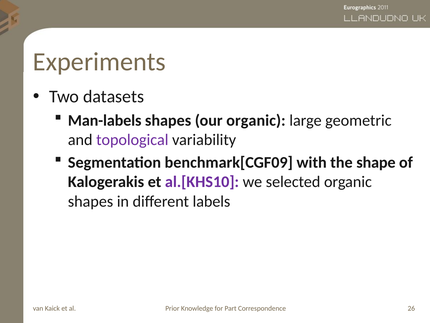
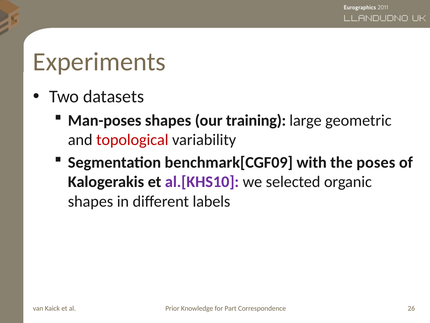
Man-labels: Man-labels -> Man-poses
our organic: organic -> training
topological colour: purple -> red
shape: shape -> poses
